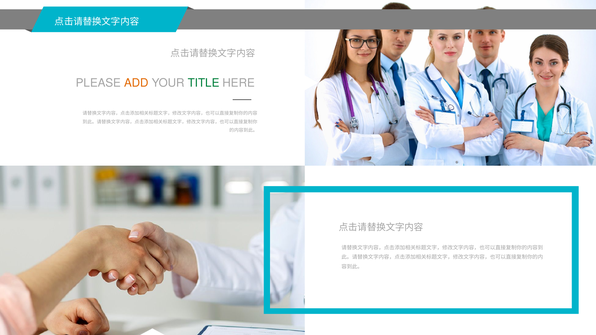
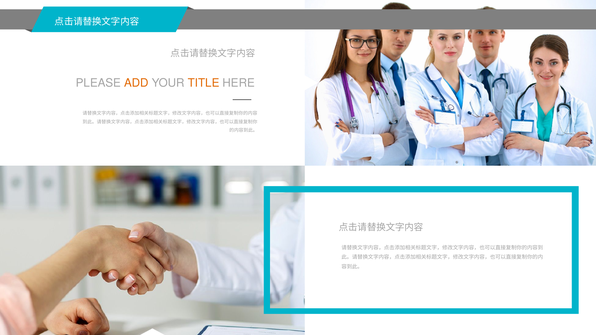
TITLE colour: green -> orange
